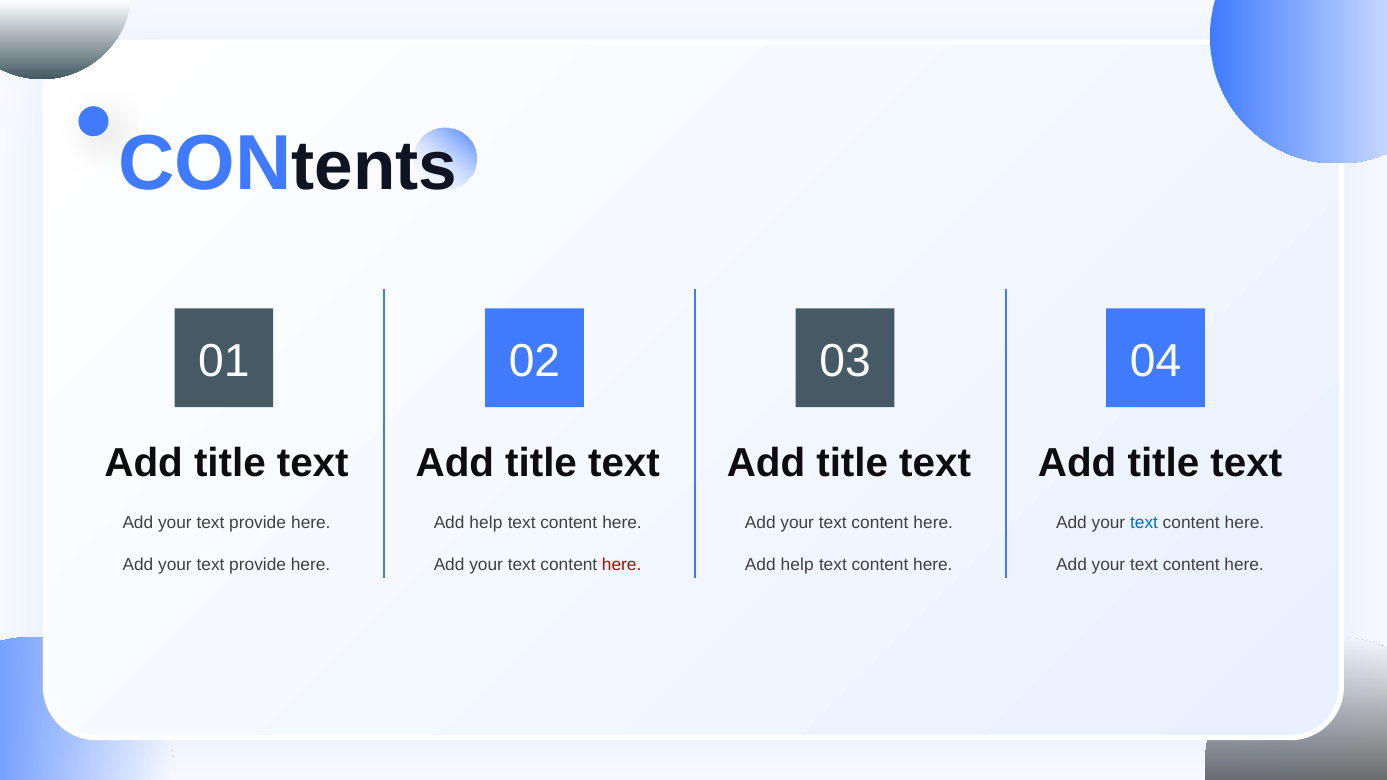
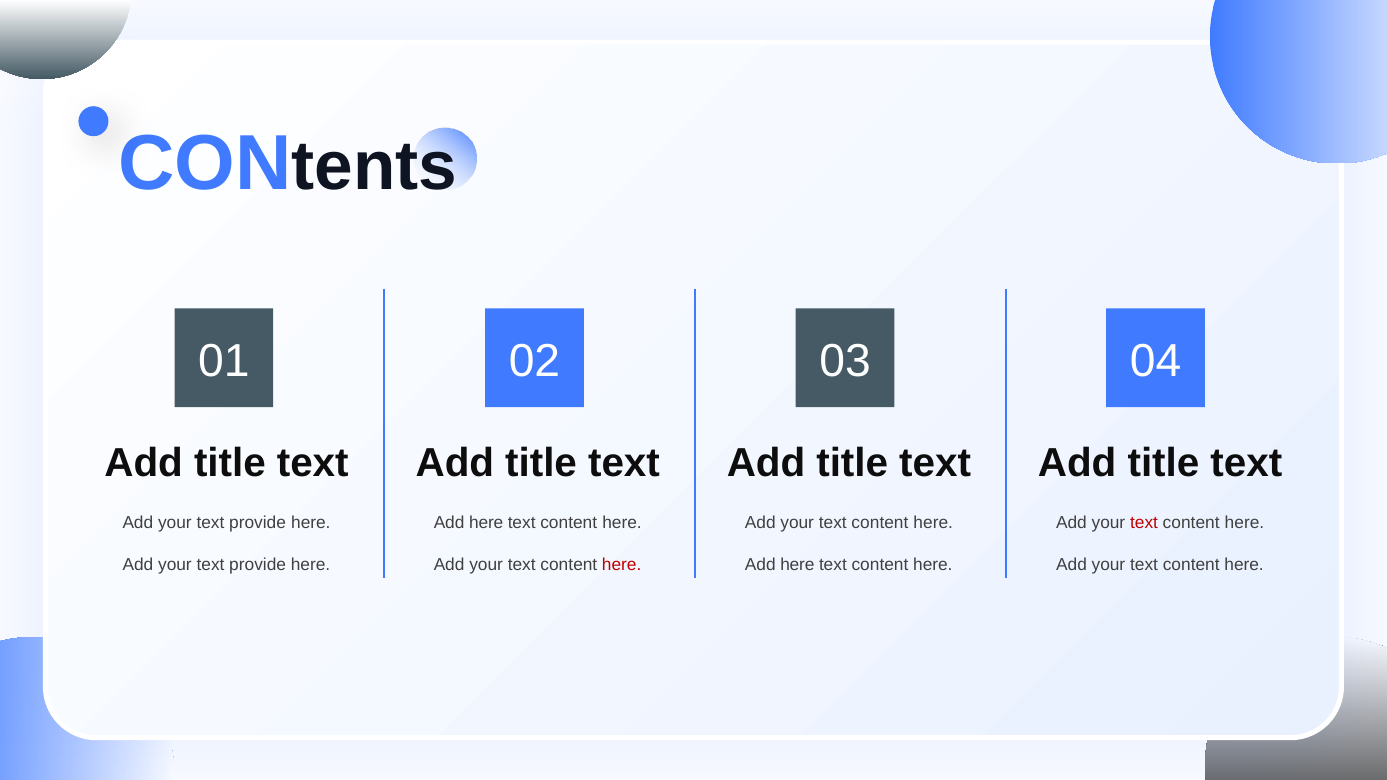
help at (486, 523): help -> here
text at (1144, 523) colour: blue -> red
help at (797, 565): help -> here
